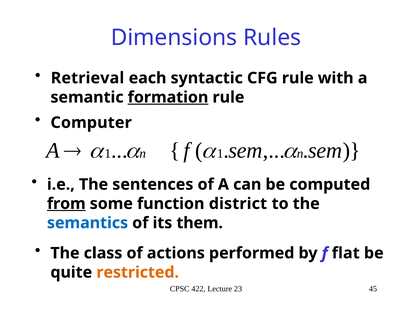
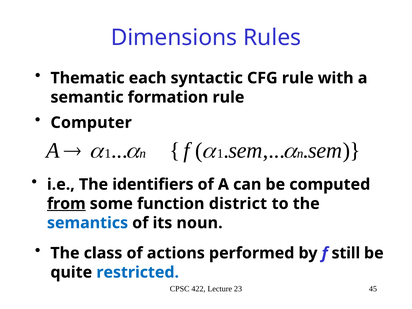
Retrieval: Retrieval -> Thematic
formation underline: present -> none
sentences: sentences -> identifiers
them: them -> noun
flat: flat -> still
restricted colour: orange -> blue
